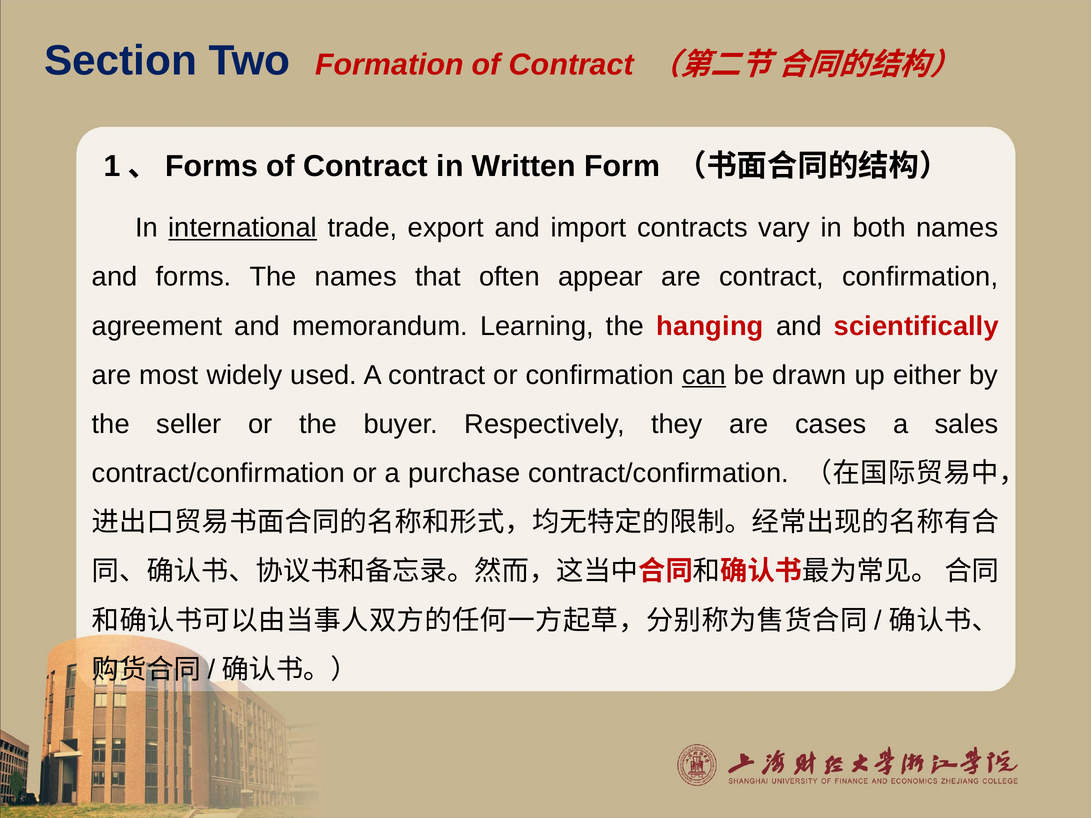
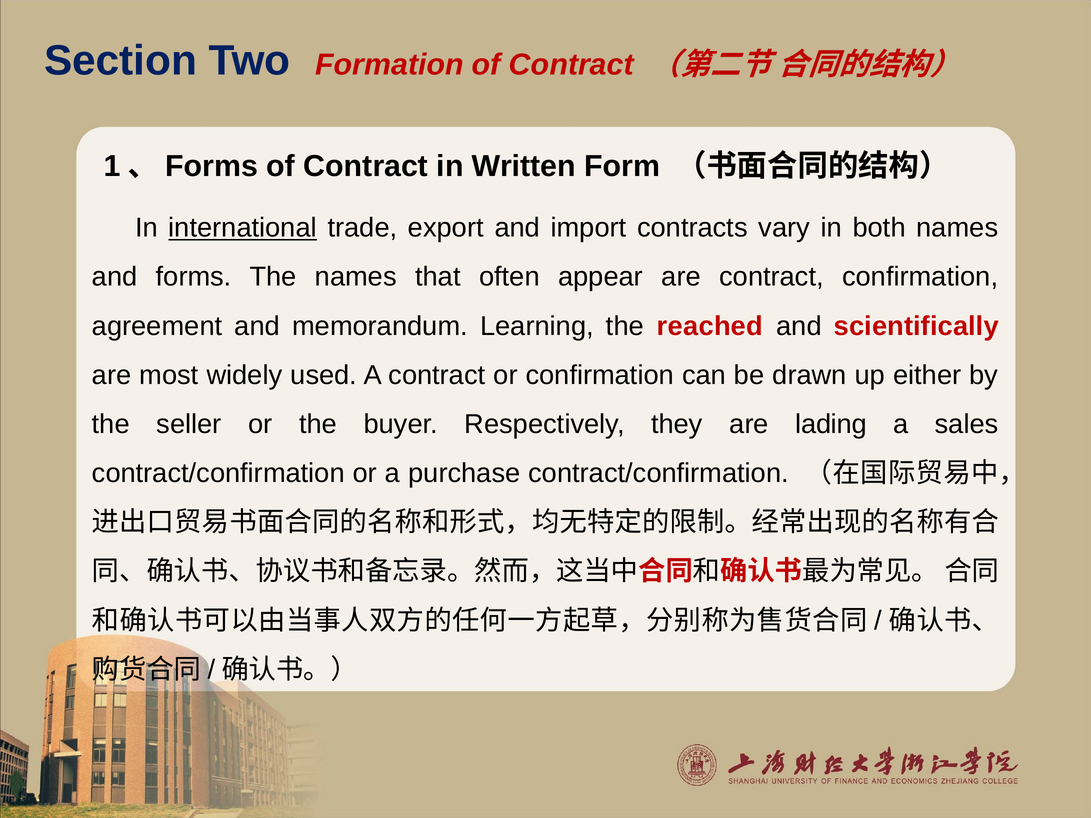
hanging: hanging -> reached
can underline: present -> none
cases: cases -> lading
